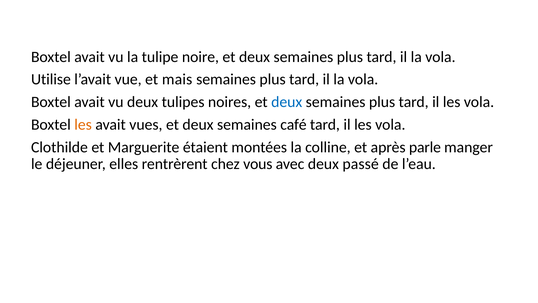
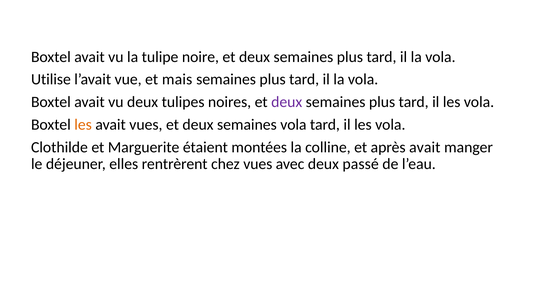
deux at (287, 102) colour: blue -> purple
semaines café: café -> vola
après parle: parle -> avait
chez vous: vous -> vues
